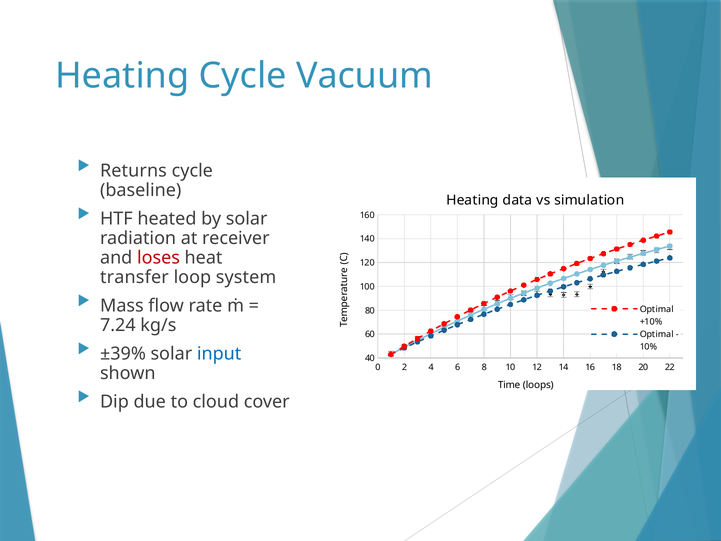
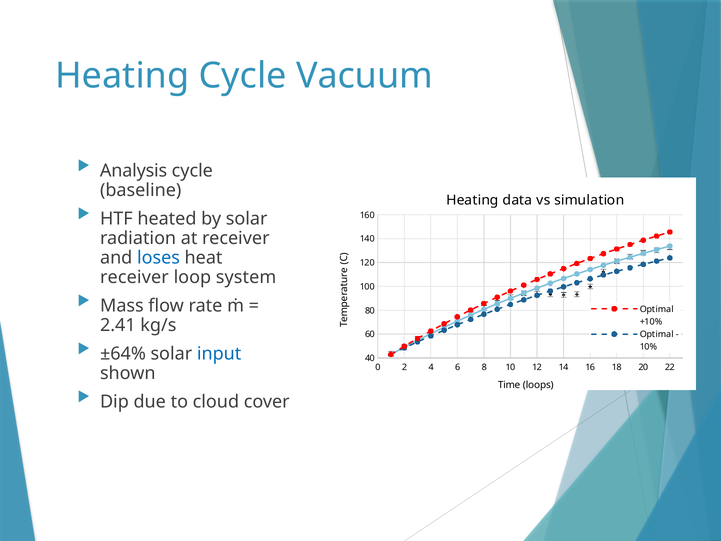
Returns: Returns -> Analysis
loses colour: red -> blue
transfer at (134, 277): transfer -> receiver
7.24: 7.24 -> 2.41
±39%: ±39% -> ±64%
